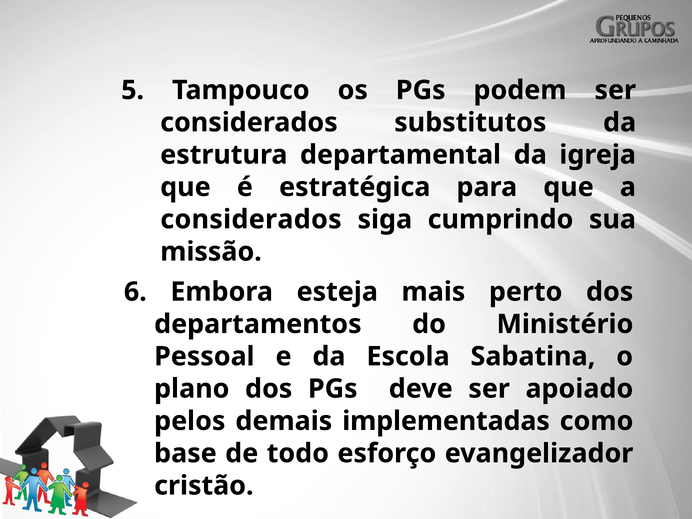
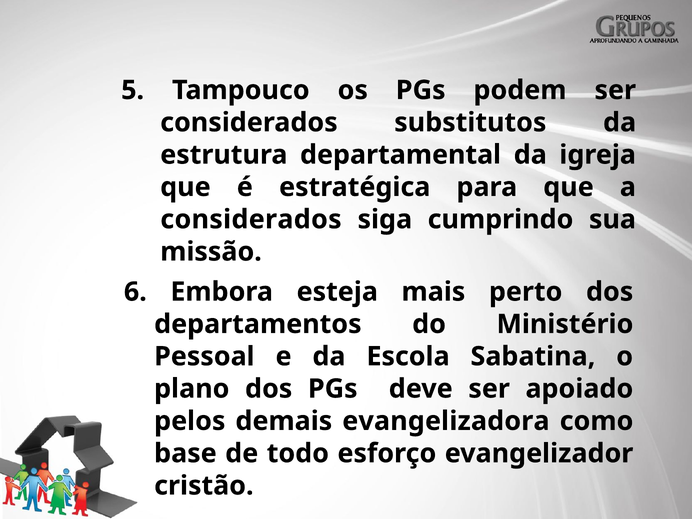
implementadas: implementadas -> evangelizadora
